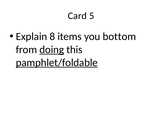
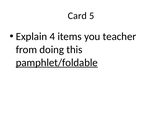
8: 8 -> 4
bottom: bottom -> teacher
doing underline: present -> none
